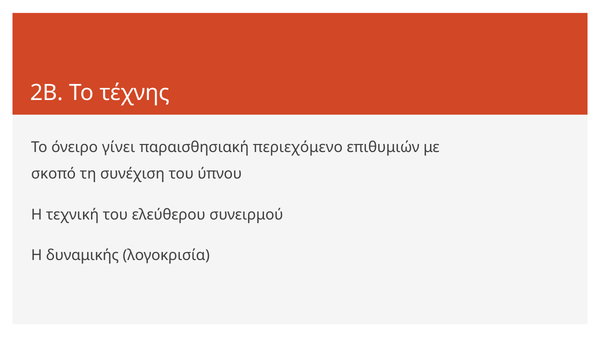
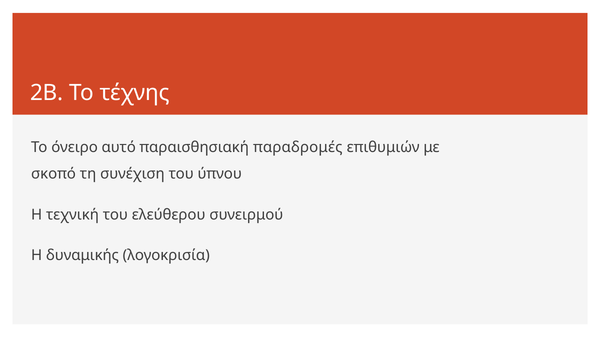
γίνει: γίνει -> αυτό
περιεχόμενο: περιεχόμενο -> παραδρομές
